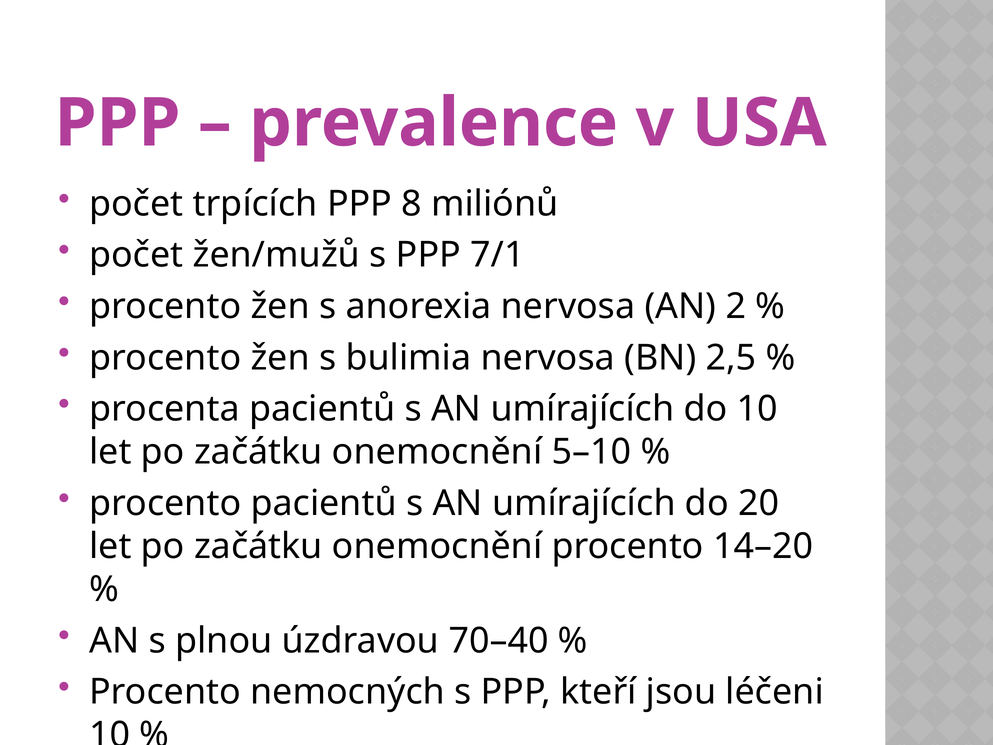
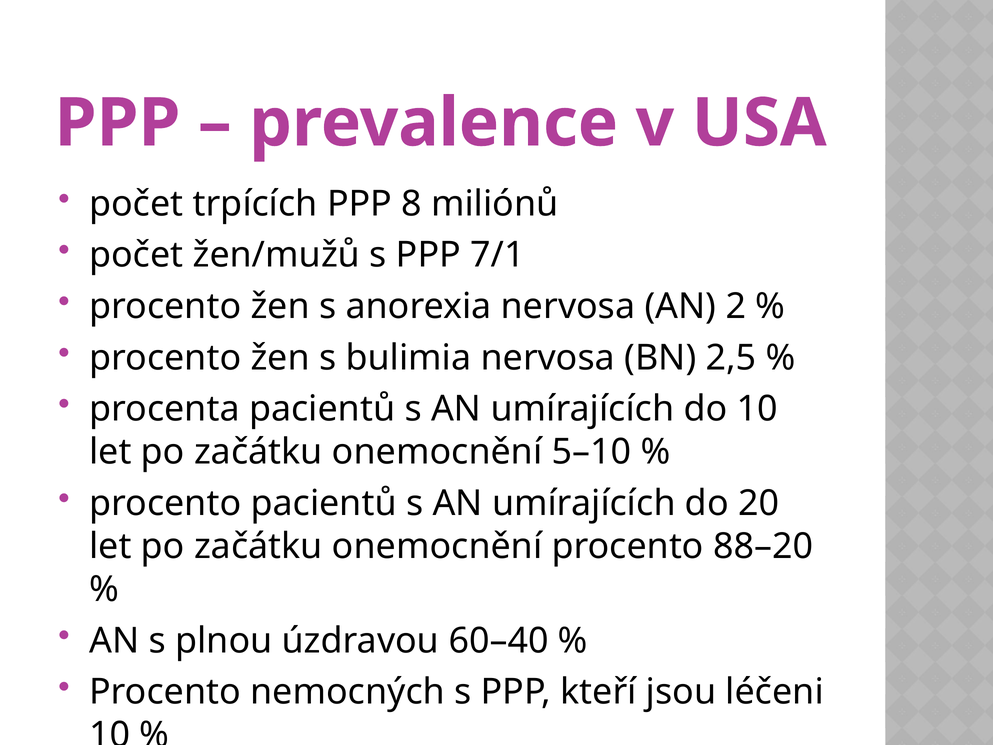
14–20: 14–20 -> 88–20
70–40: 70–40 -> 60–40
